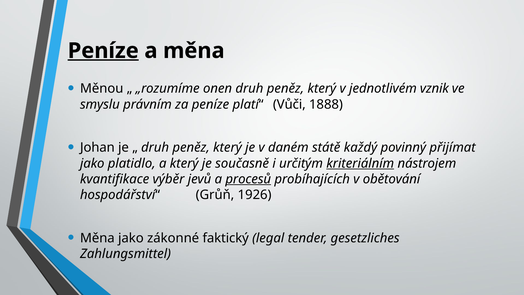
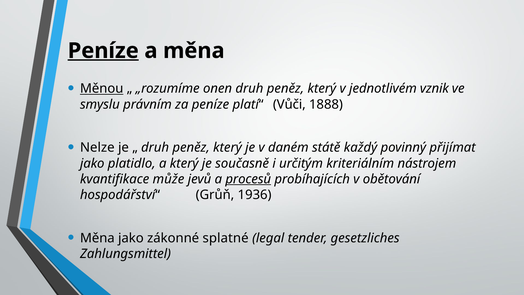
Měnou underline: none -> present
Johan: Johan -> Nelze
kriteriálním underline: present -> none
výběr: výběr -> může
1926: 1926 -> 1936
faktický: faktický -> splatné
